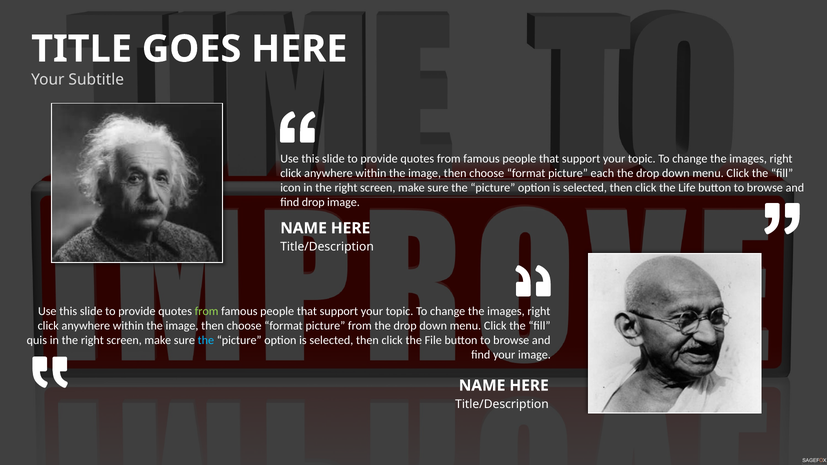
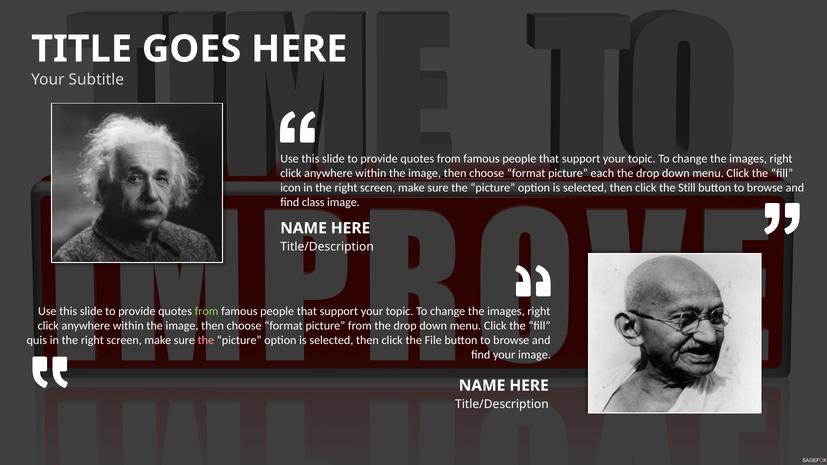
Life: Life -> Still
find drop: drop -> class
the at (206, 340) colour: light blue -> pink
